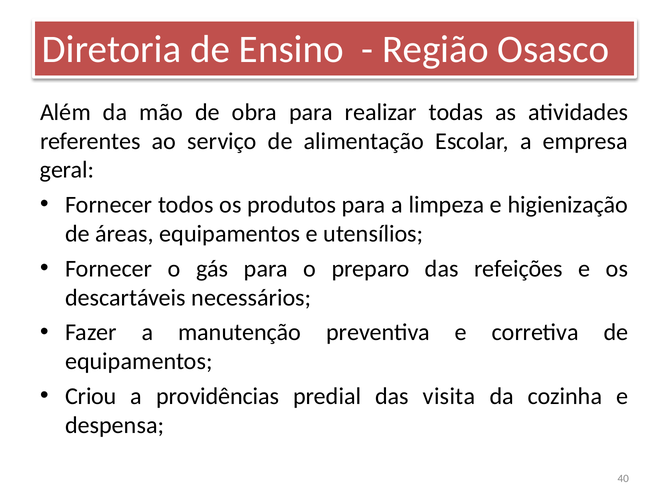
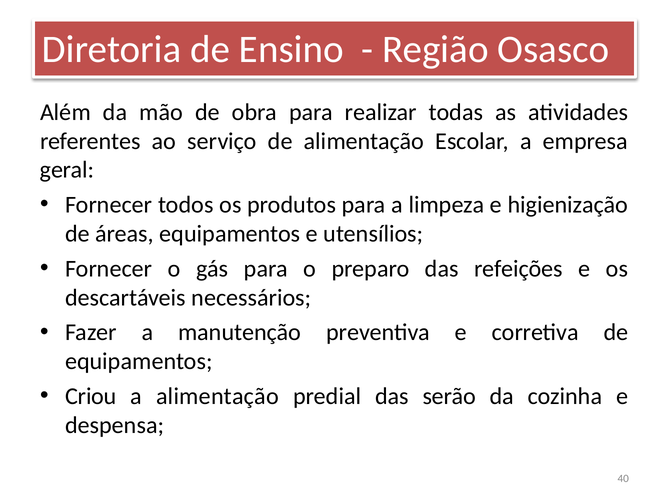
a providências: providências -> alimentação
visita: visita -> serão
